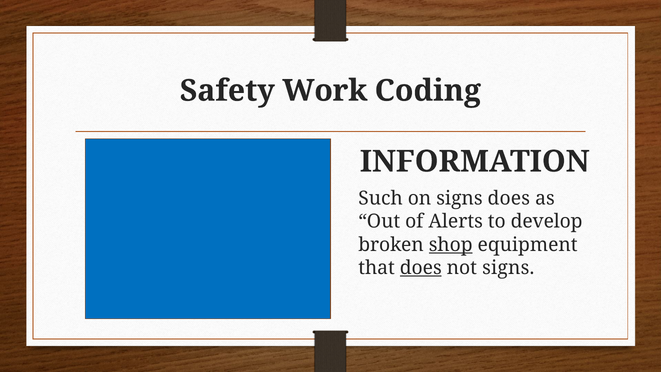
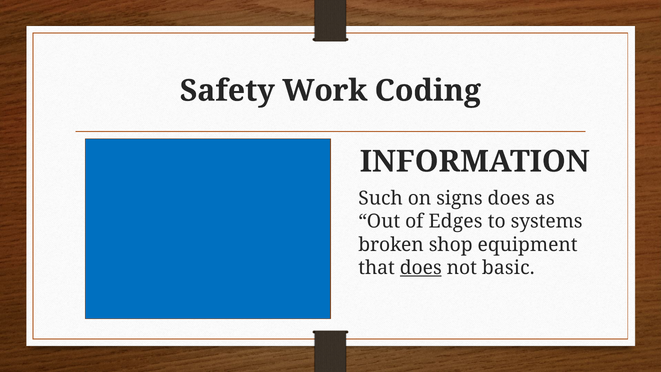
Alerts: Alerts -> Edges
develop: develop -> systems
shop underline: present -> none
not signs: signs -> basic
